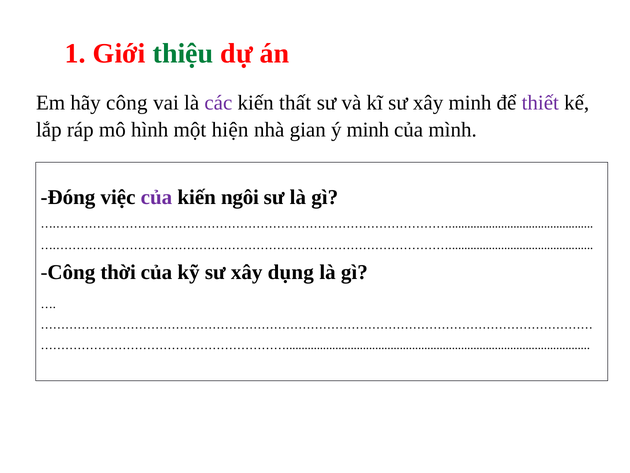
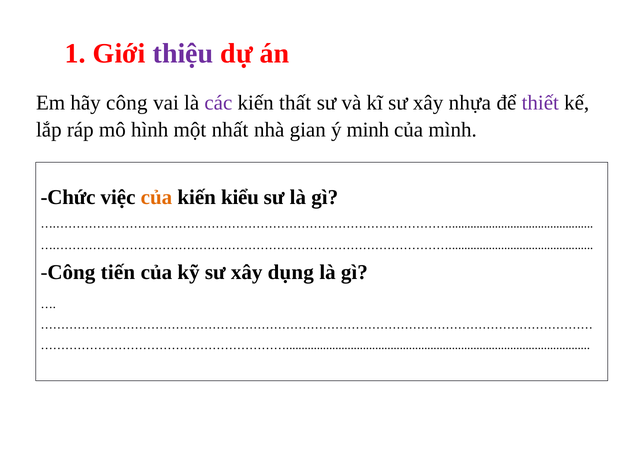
thiệu colour: green -> purple
xây minh: minh -> nhựa
hiện: hiện -> nhất
Đóng: Đóng -> Chức
của at (156, 197) colour: purple -> orange
ngôi: ngôi -> kiểu
thời: thời -> tiến
